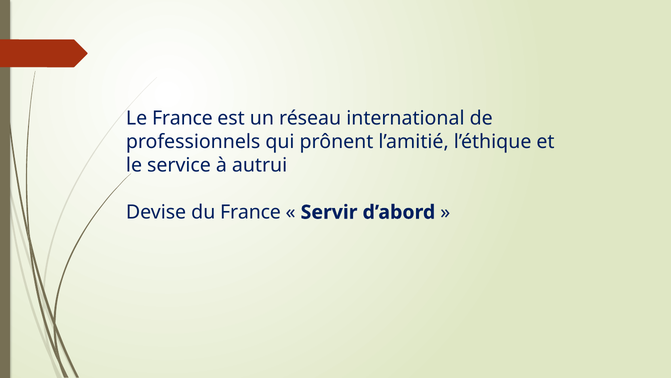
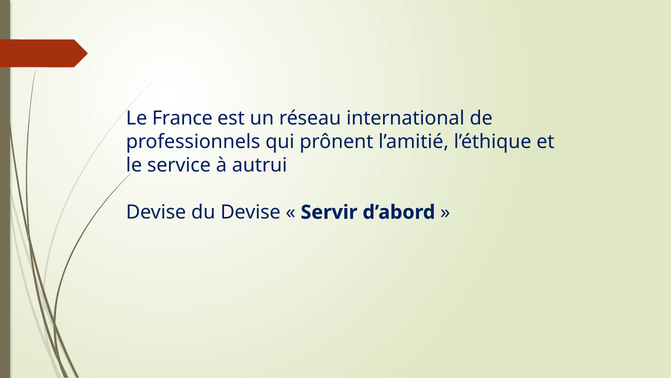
du France: France -> Devise
